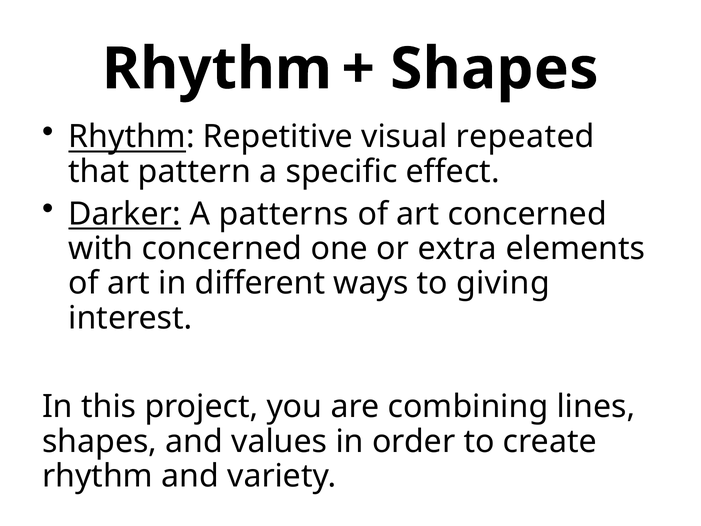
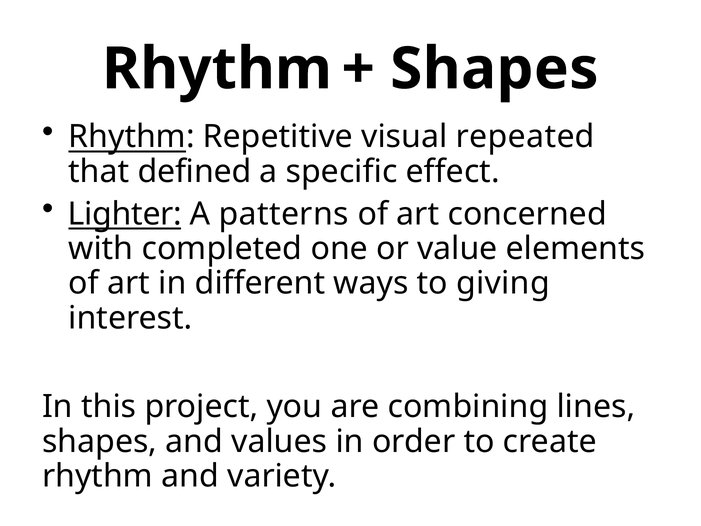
pattern: pattern -> defined
Darker: Darker -> Lighter
with concerned: concerned -> completed
extra: extra -> value
